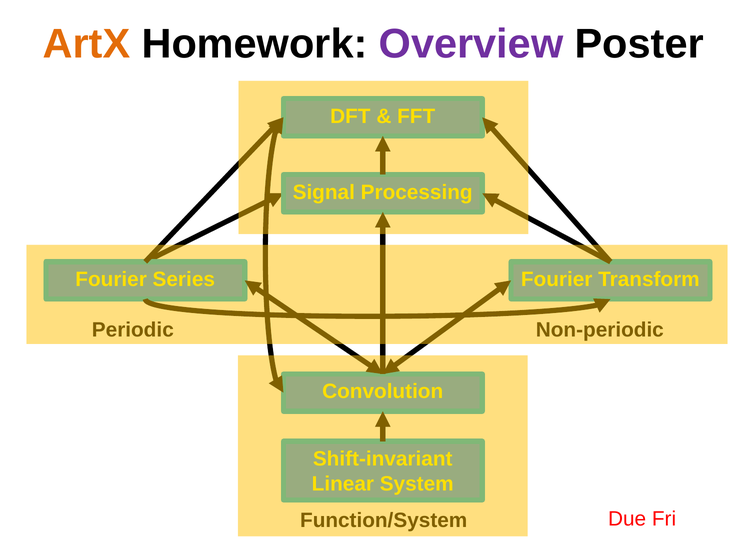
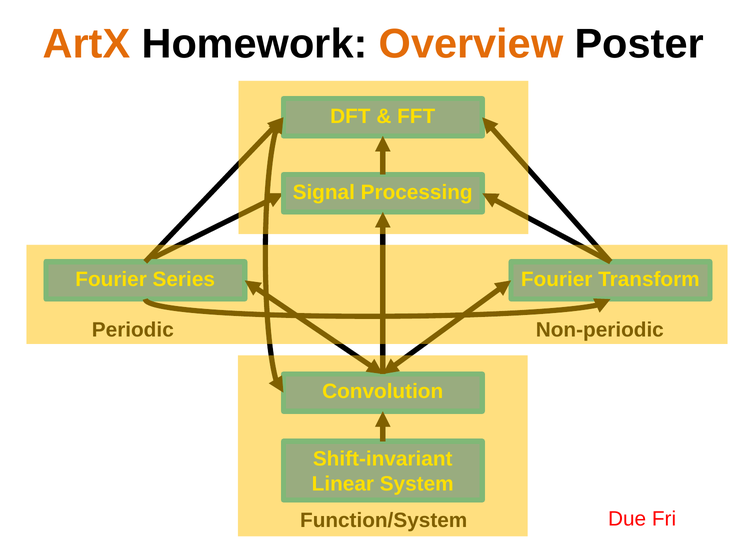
Overview colour: purple -> orange
